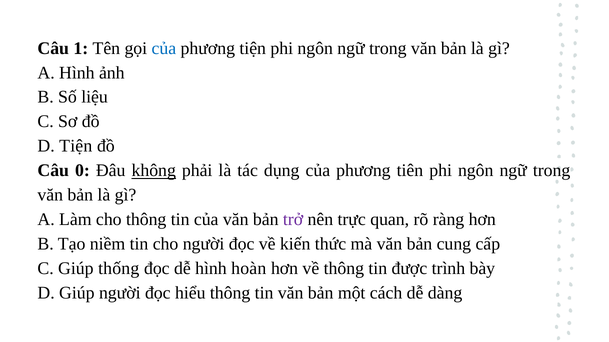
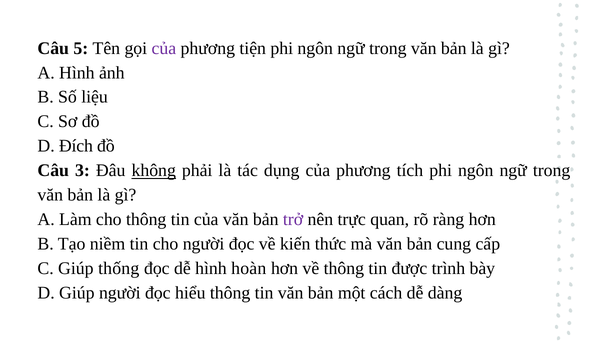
1: 1 -> 5
của at (164, 48) colour: blue -> purple
D Tiện: Tiện -> Đích
0: 0 -> 3
tiên: tiên -> tích
